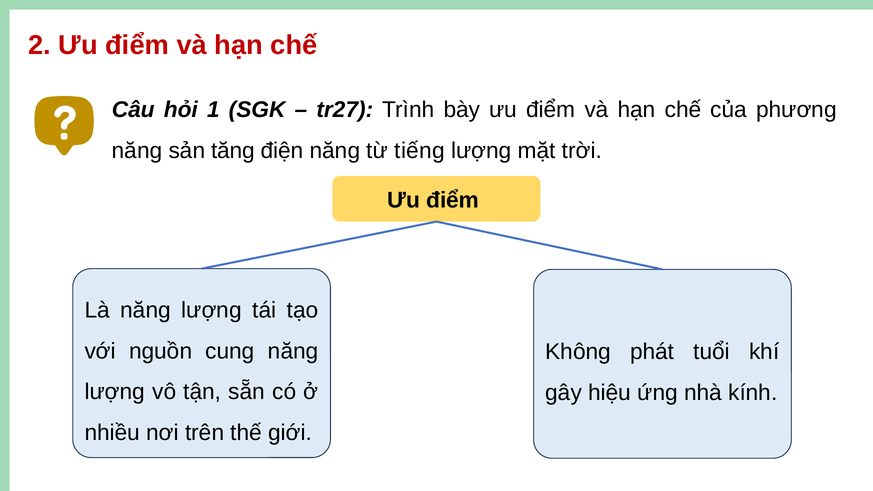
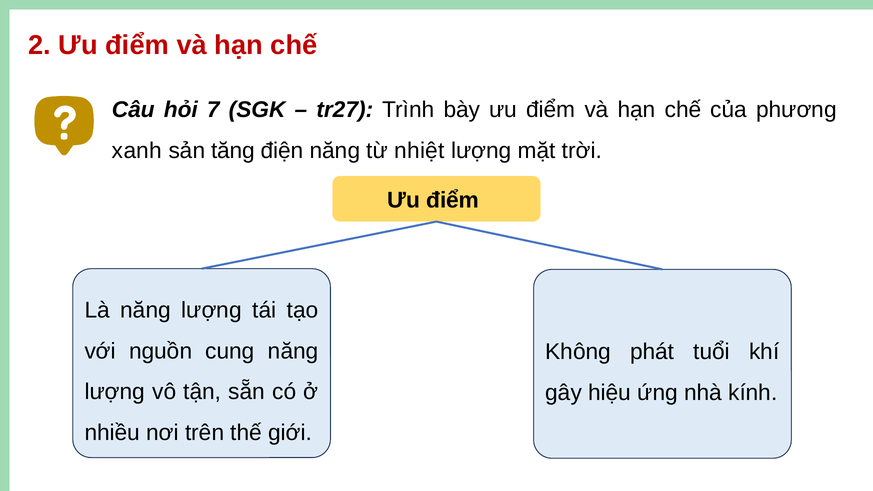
1: 1 -> 7
năng at (137, 151): năng -> xanh
tiếng: tiếng -> nhiệt
